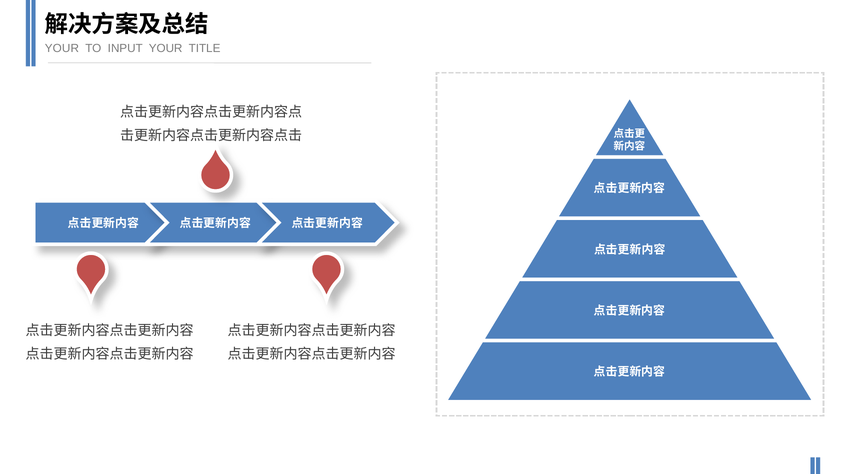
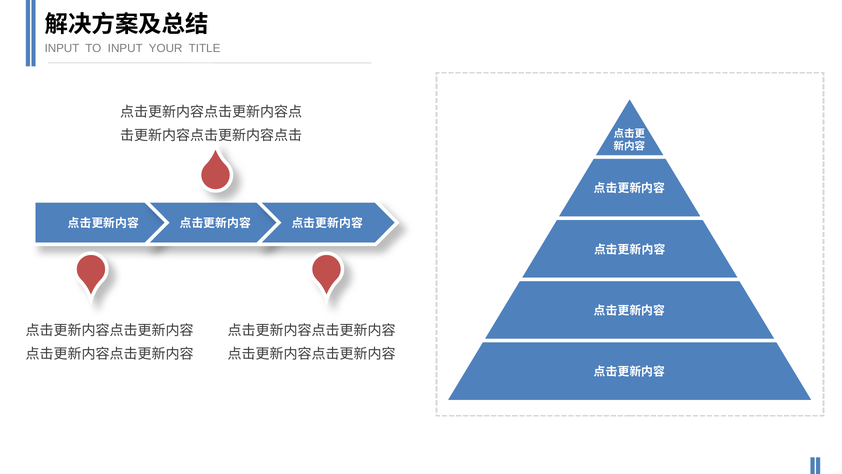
YOUR at (62, 48): YOUR -> INPUT
